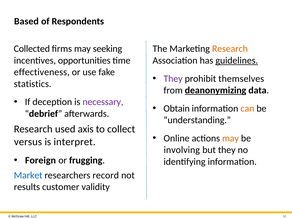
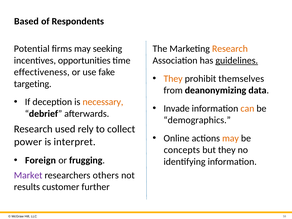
Collected: Collected -> Potential
They at (173, 79) colour: purple -> orange
statistics: statistics -> targeting
deanonymizing underline: present -> none
necessary colour: purple -> orange
Obtain: Obtain -> Invade
understanding: understanding -> demographics
axis: axis -> rely
versus: versus -> power
involving: involving -> concepts
Market colour: blue -> purple
record: record -> others
validity: validity -> further
